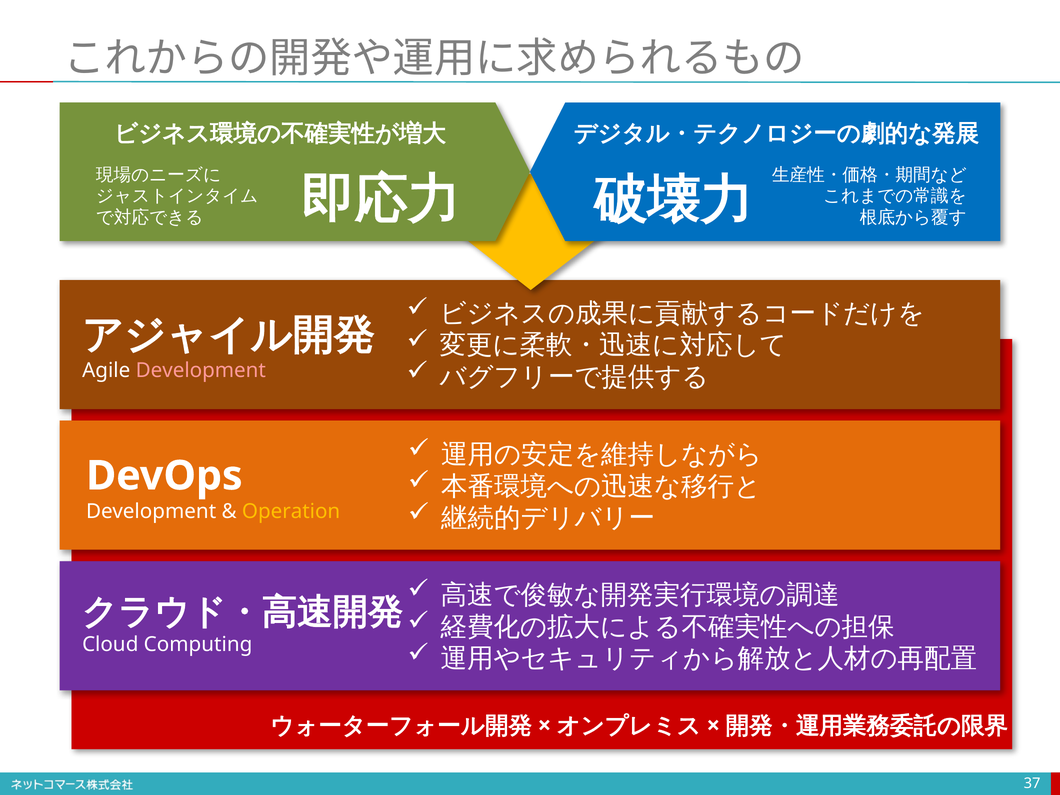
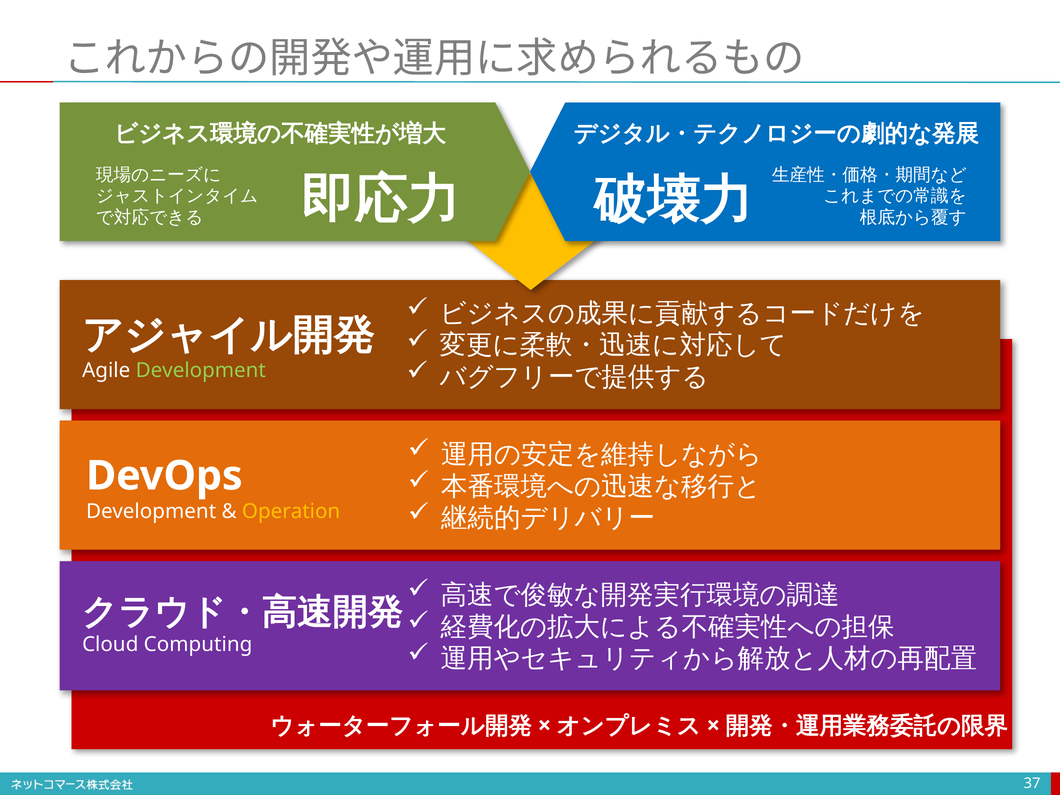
Development at (201, 370) colour: pink -> light green
